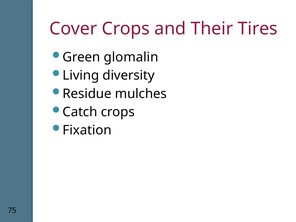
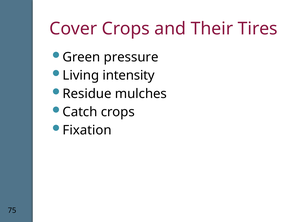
glomalin: glomalin -> pressure
diversity: diversity -> intensity
